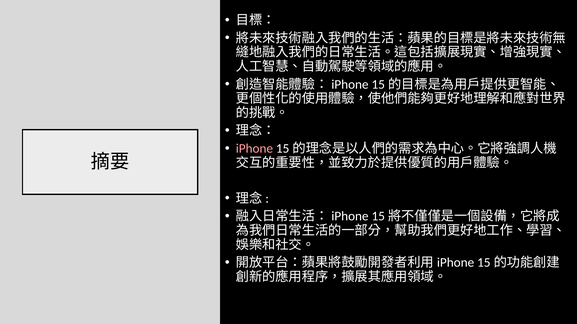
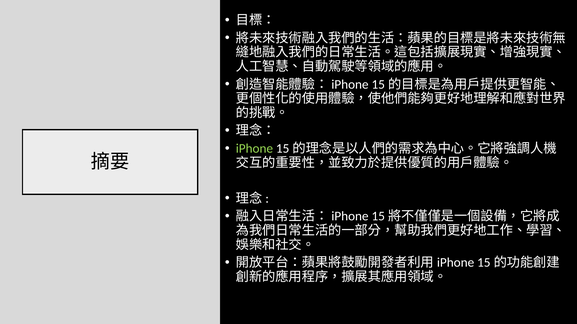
iPhone colour: pink -> light green
